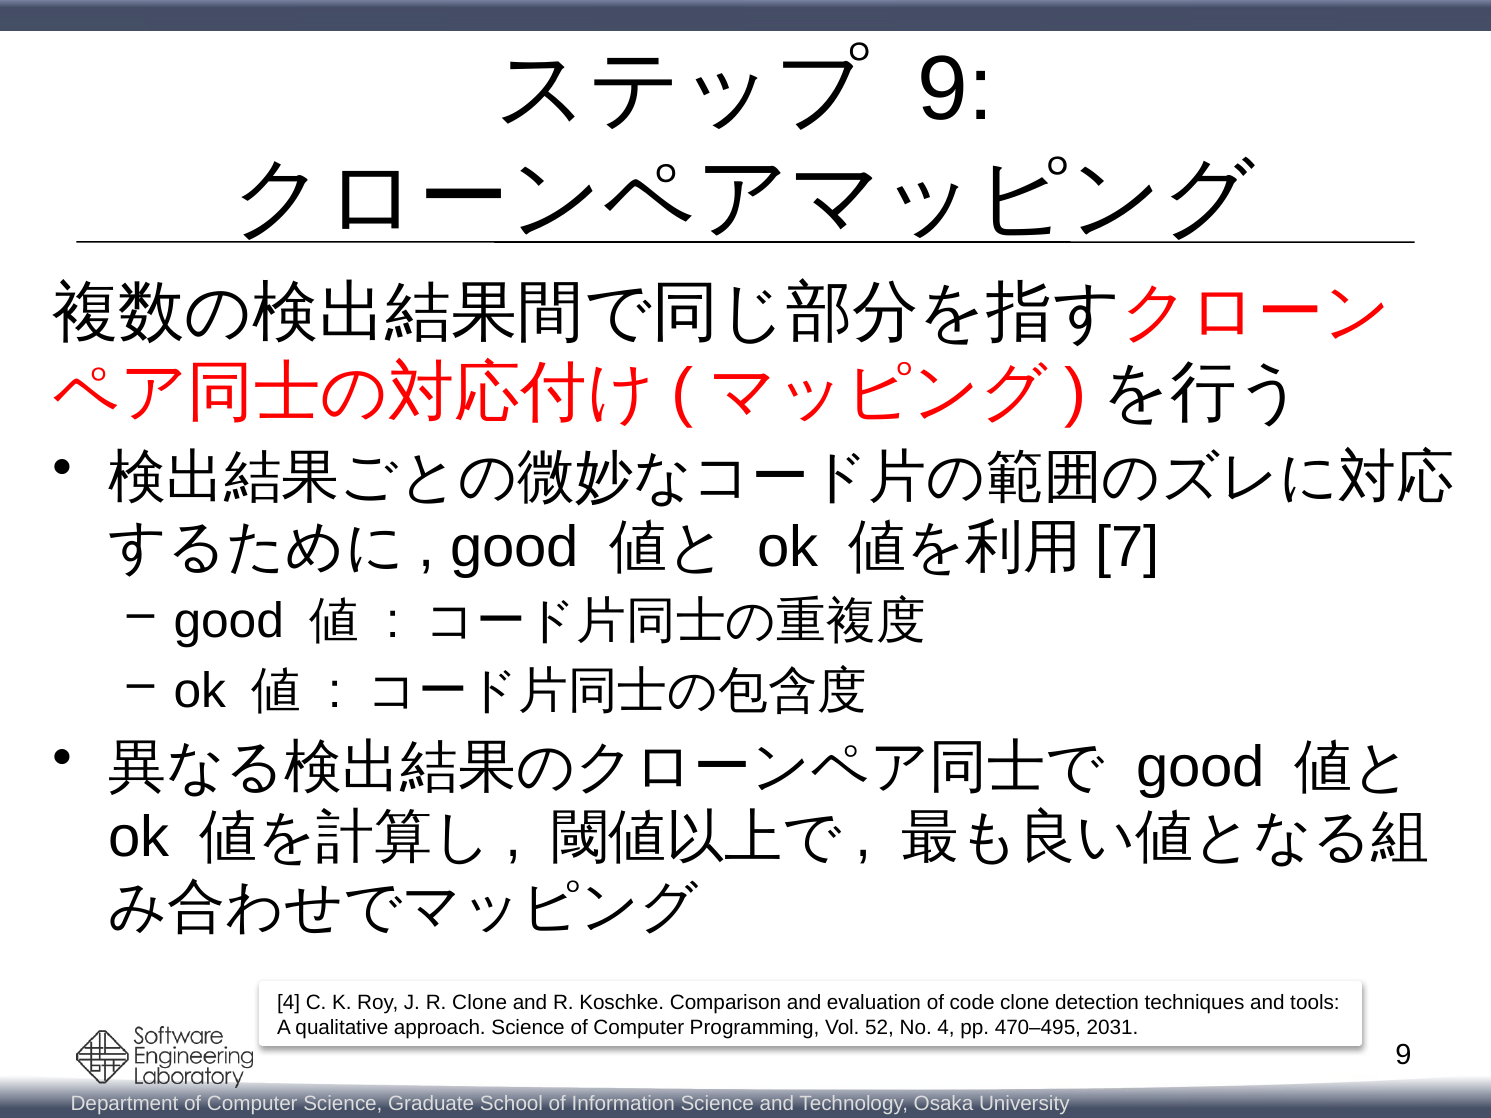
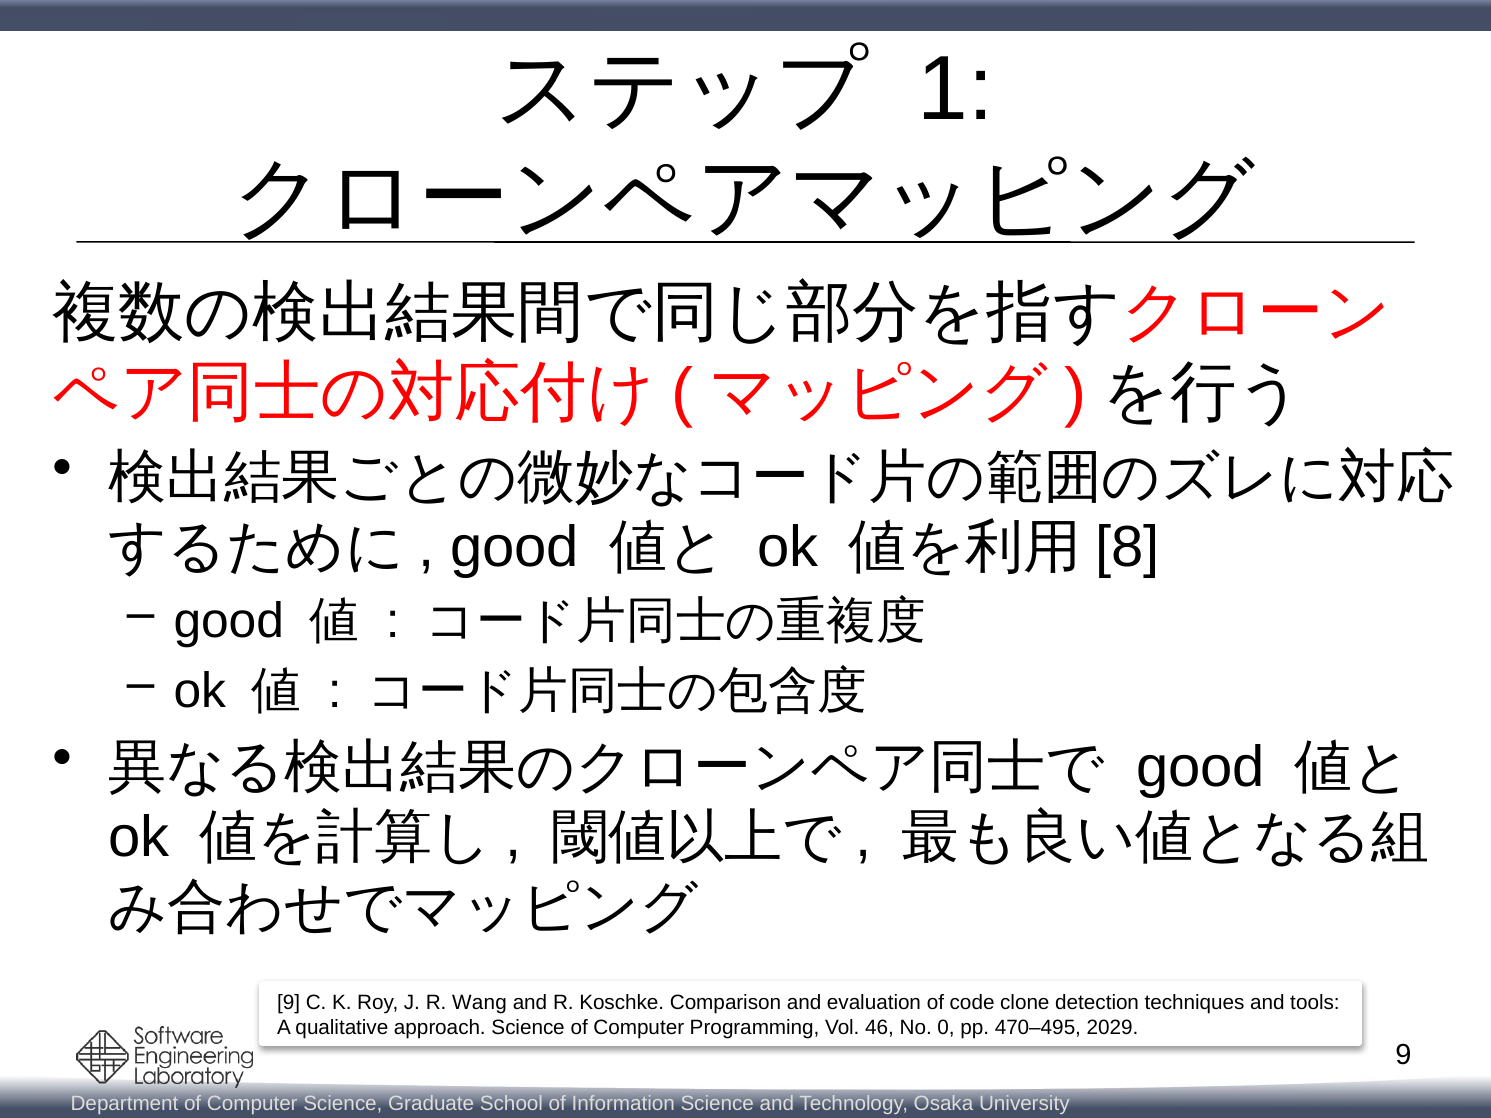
9 at (956, 90): 9 -> 1
7: 7 -> 8
4 at (289, 1003): 4 -> 9
R Clone: Clone -> Wang
52: 52 -> 46
No 4: 4 -> 0
2031: 2031 -> 2029
